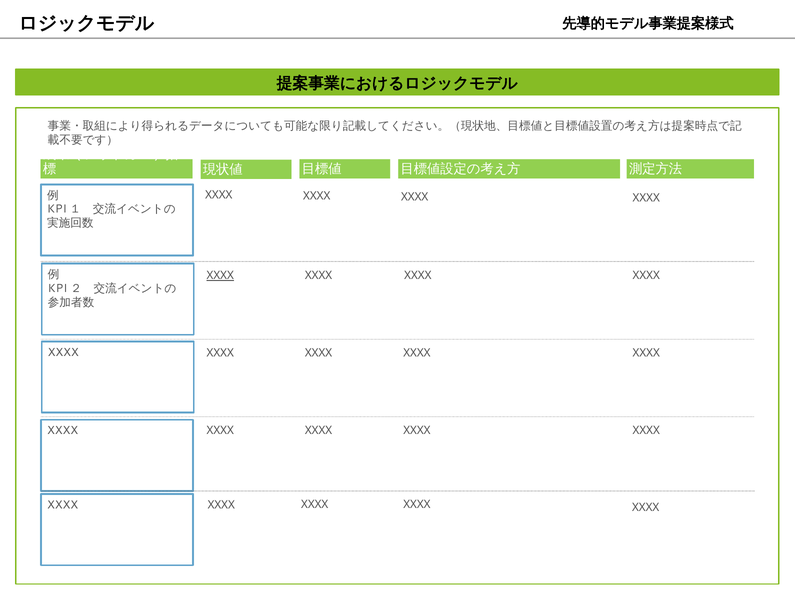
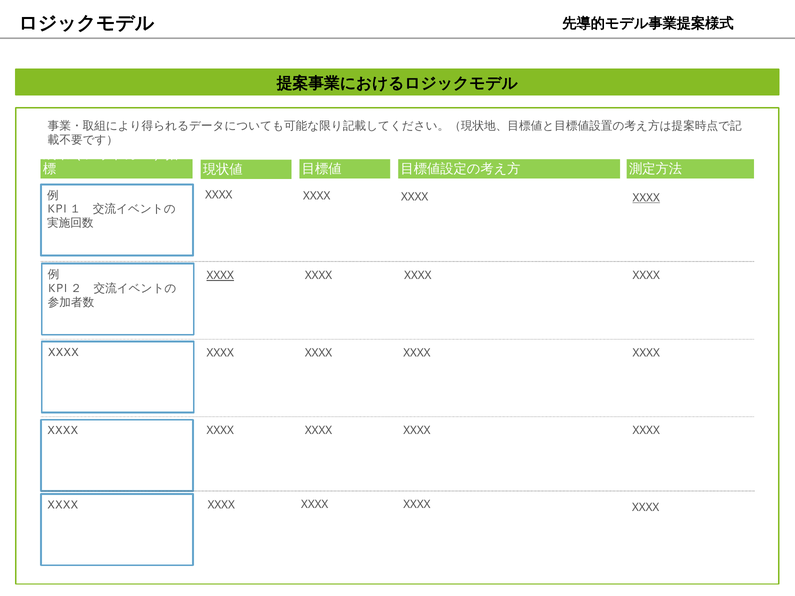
XXXX at (646, 198) underline: none -> present
